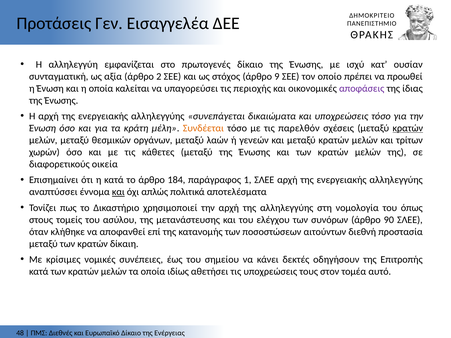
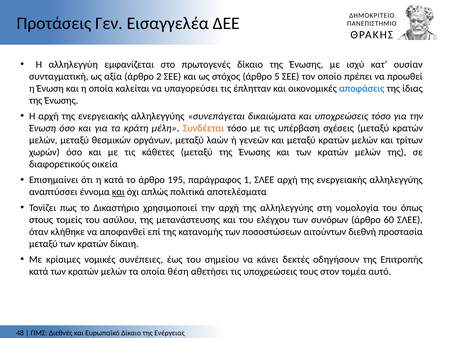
9: 9 -> 5
περιοχής: περιοχής -> έπλητταν
αποφάσεις colour: purple -> blue
παρελθόν: παρελθόν -> υπέρβαση
κρατών at (408, 128) underline: present -> none
184: 184 -> 195
90: 90 -> 60
ιδίως: ιδίως -> θέση
